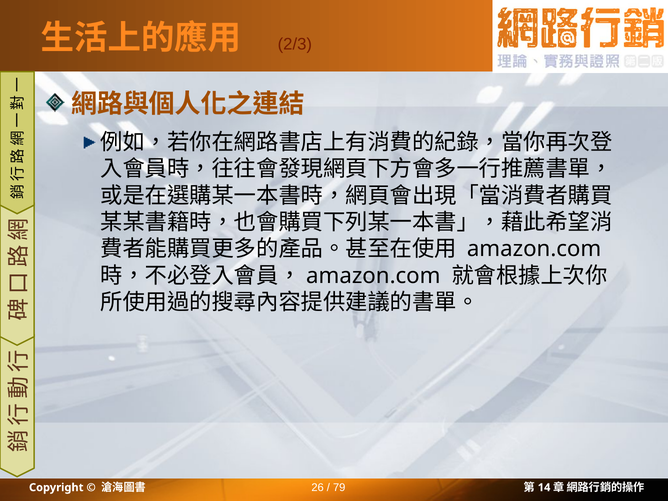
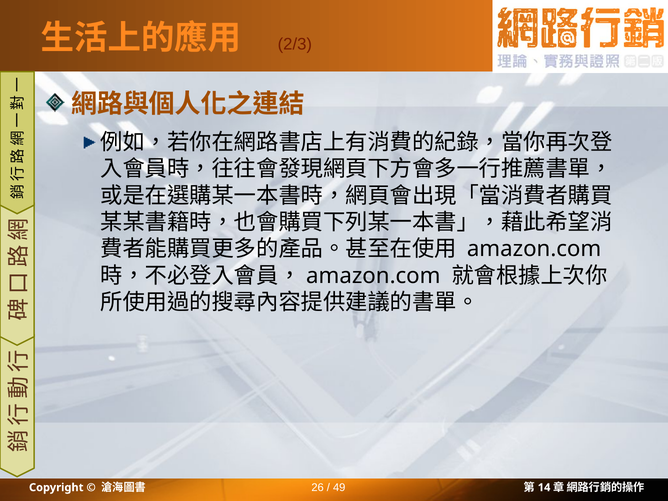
79: 79 -> 49
